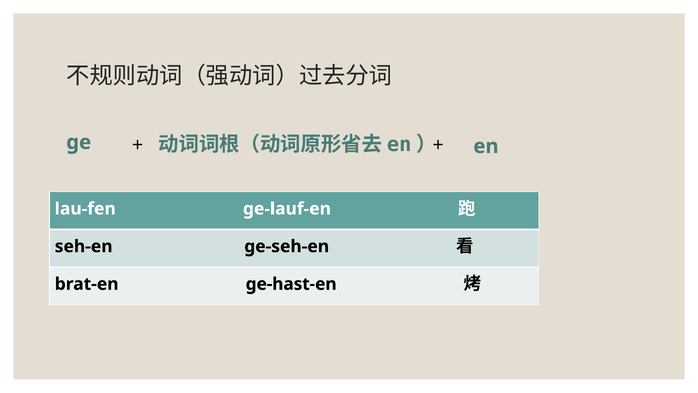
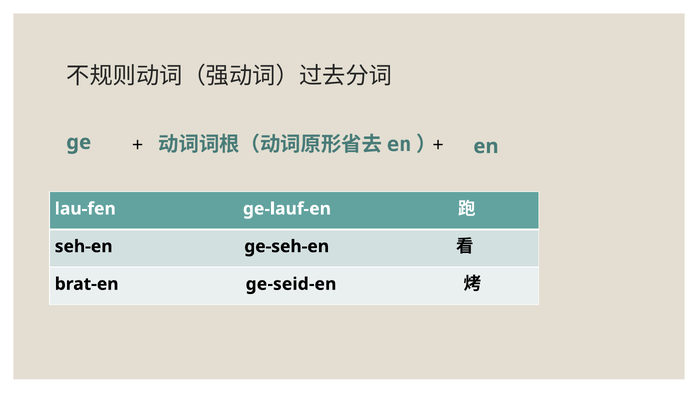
ge-hast-en: ge-hast-en -> ge-seid-en
